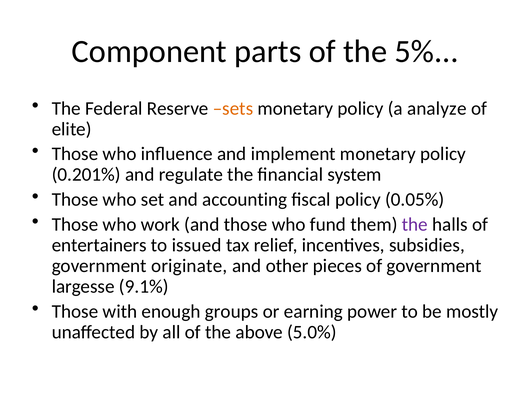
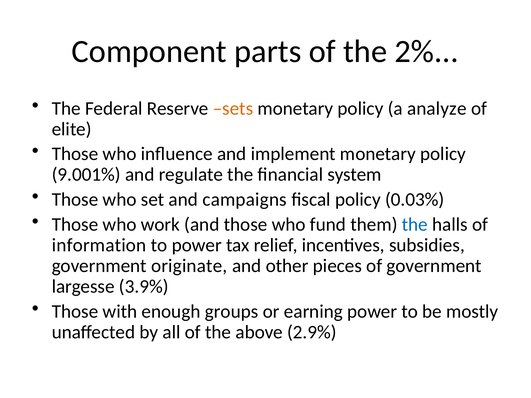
5%: 5% -> 2%
0.201%: 0.201% -> 9.001%
accounting: accounting -> campaigns
0.05%: 0.05% -> 0.03%
the at (415, 225) colour: purple -> blue
entertainers: entertainers -> information
to issued: issued -> power
9.1%: 9.1% -> 3.9%
5.0%: 5.0% -> 2.9%
